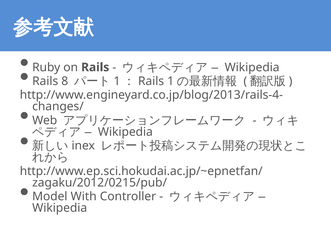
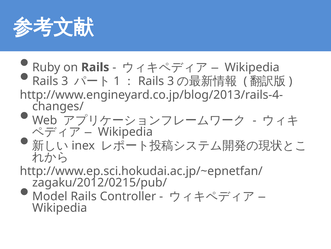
8 at (65, 81): 8 -> 3
1 at (171, 81): 1 -> 3
Model With: With -> Rails
